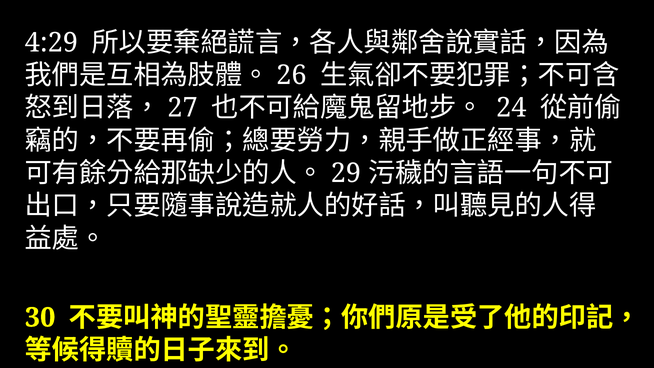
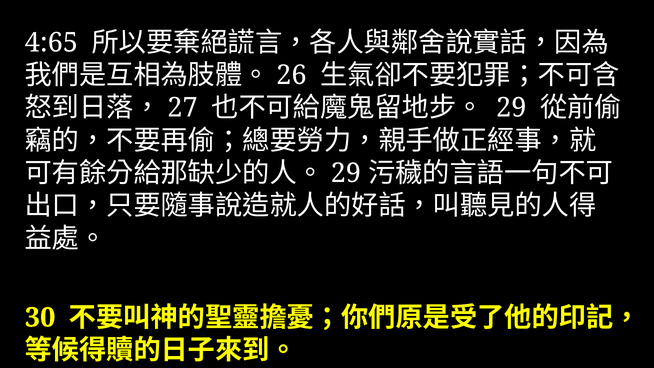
4:29: 4:29 -> 4:65
24 at (511, 108): 24 -> 29
